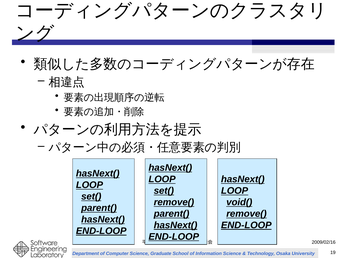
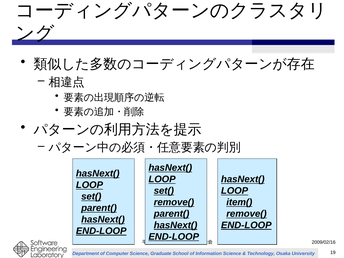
void(: void( -> item(
